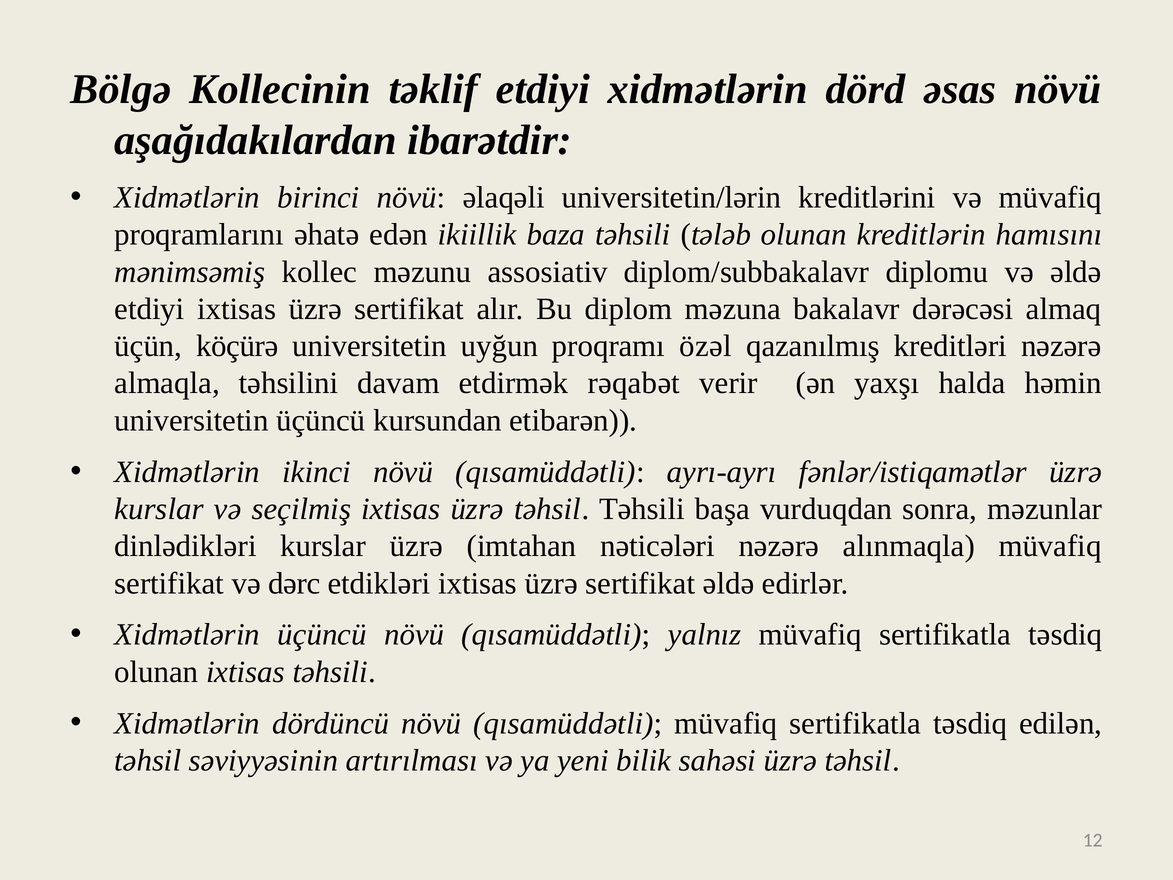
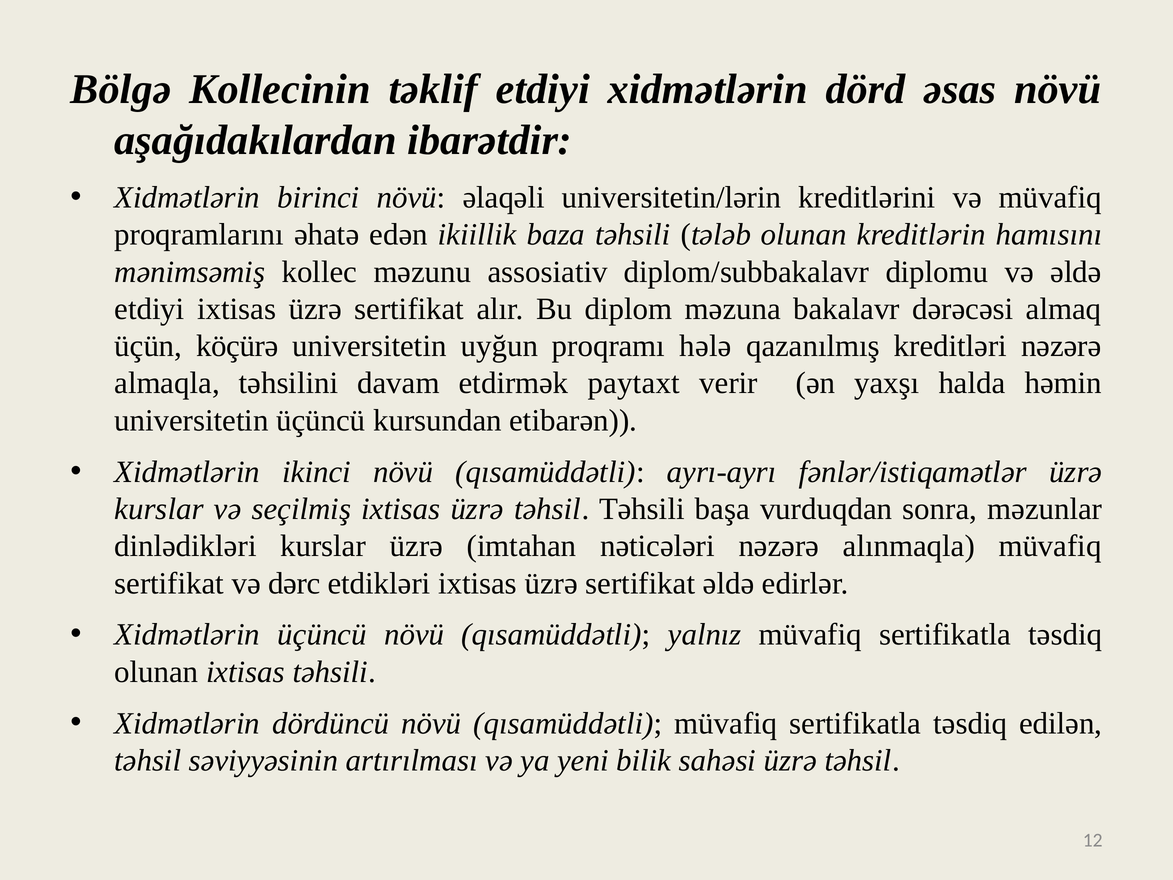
özəl: özəl -> hələ
rəqabət: rəqabət -> paytaxt
